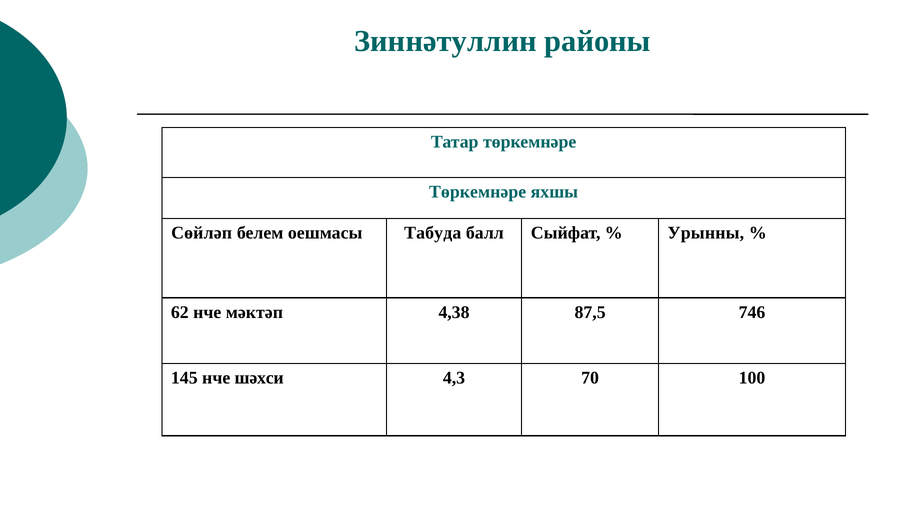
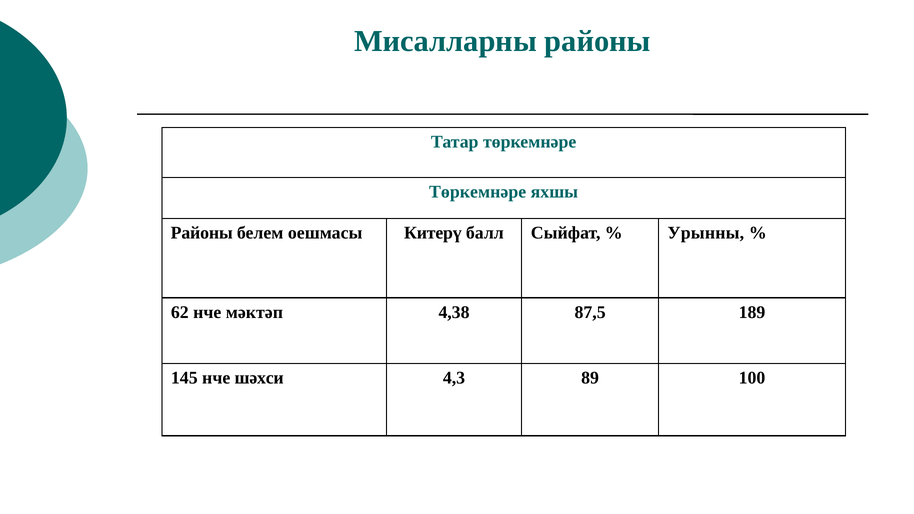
Зиннәтуллин: Зиннәтуллин -> Мисалларны
Сөйләп at (202, 233): Сөйләп -> Районы
Табуда: Табуда -> Китерү
746: 746 -> 189
70: 70 -> 89
